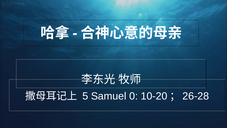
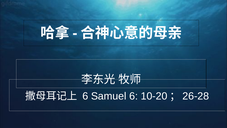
5 at (85, 96): 5 -> 6
Samuel 0: 0 -> 6
